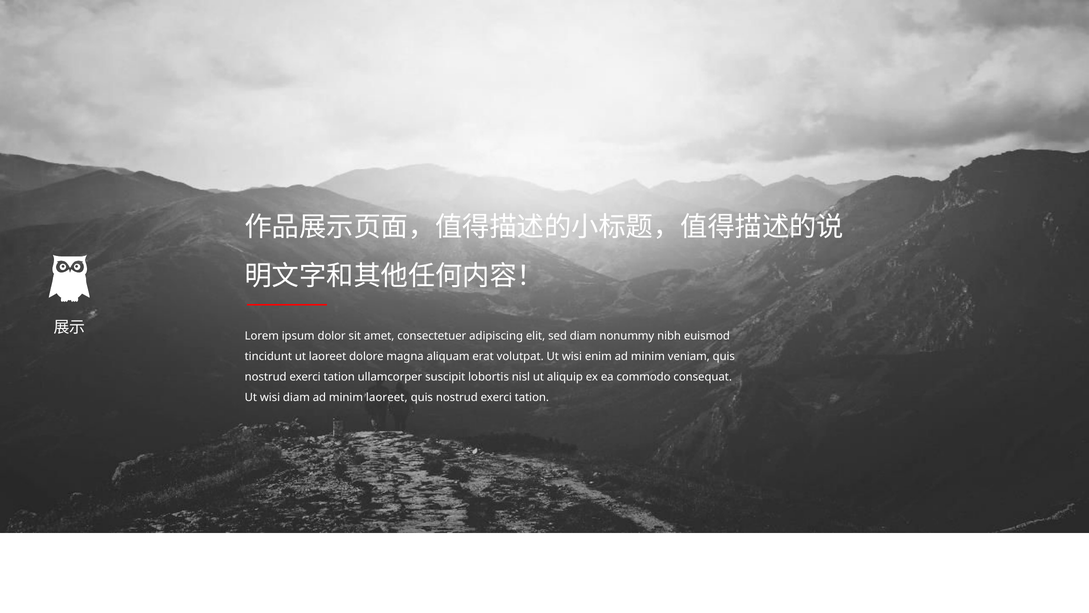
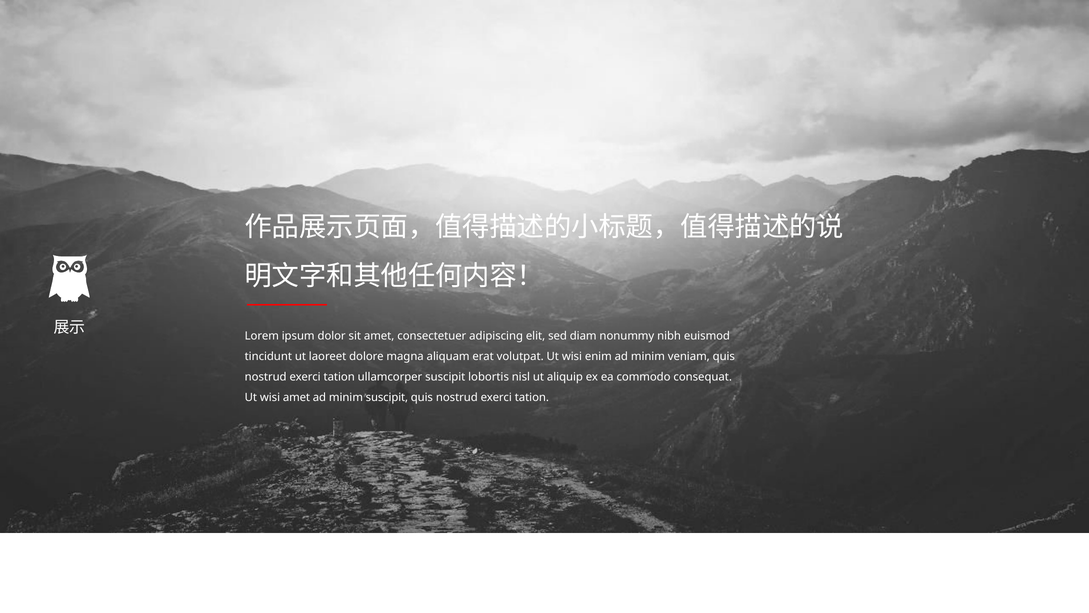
wisi diam: diam -> amet
minim laoreet: laoreet -> suscipit
